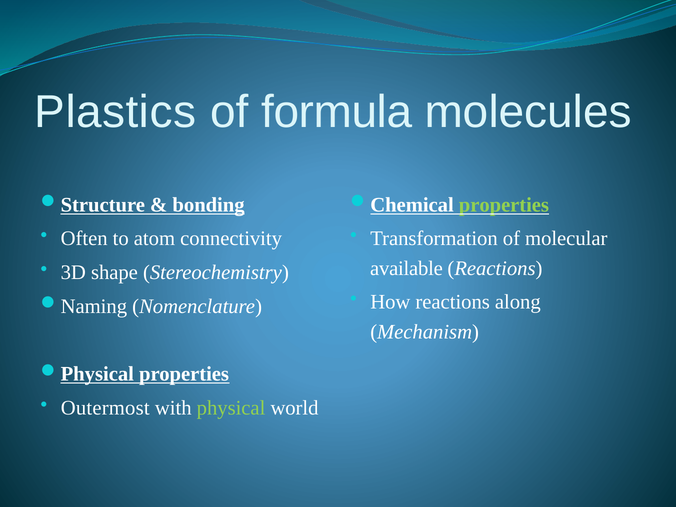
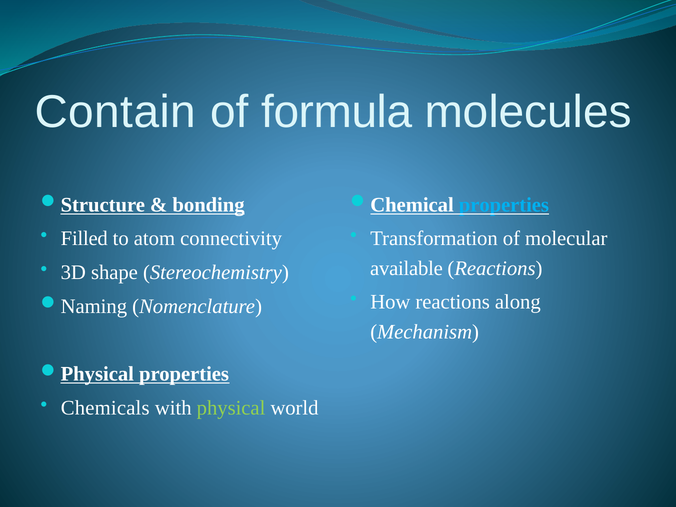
Plastics: Plastics -> Contain
properties at (504, 205) colour: light green -> light blue
Often: Often -> Filled
Outermost: Outermost -> Chemicals
